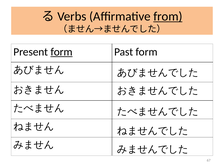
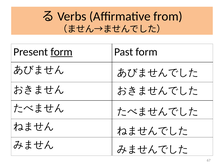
from underline: present -> none
